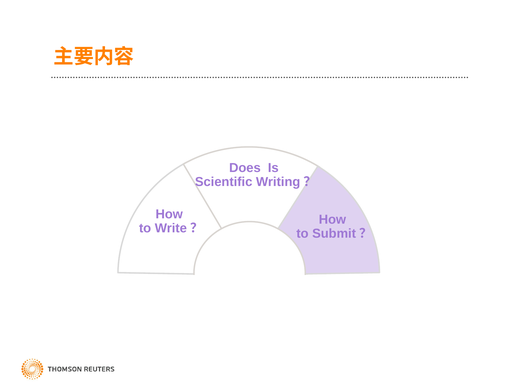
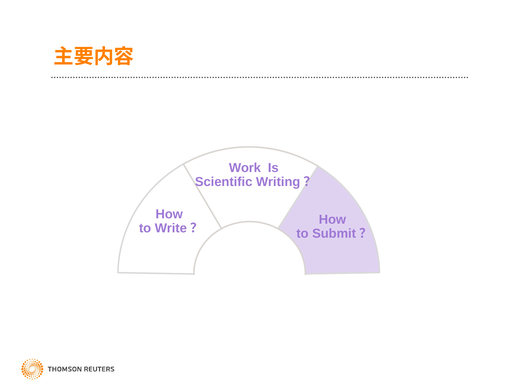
Does: Does -> Work
